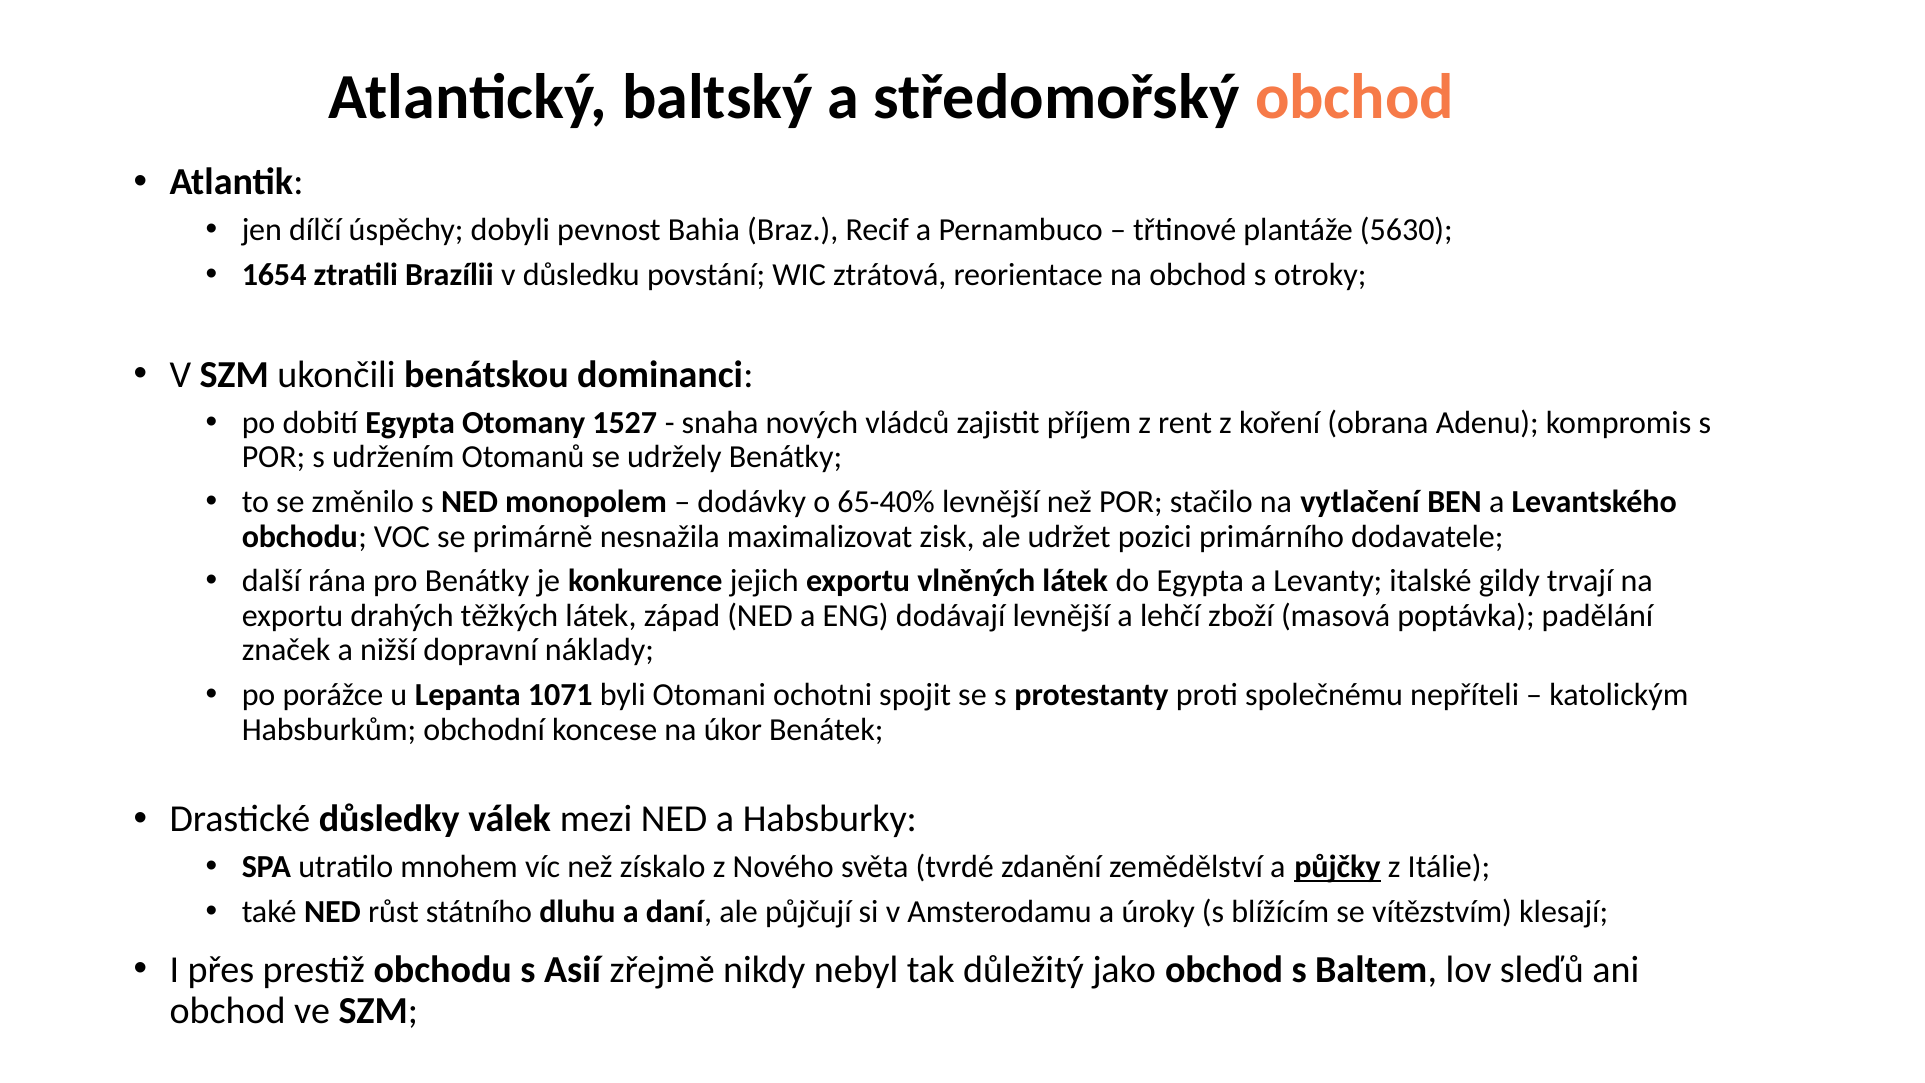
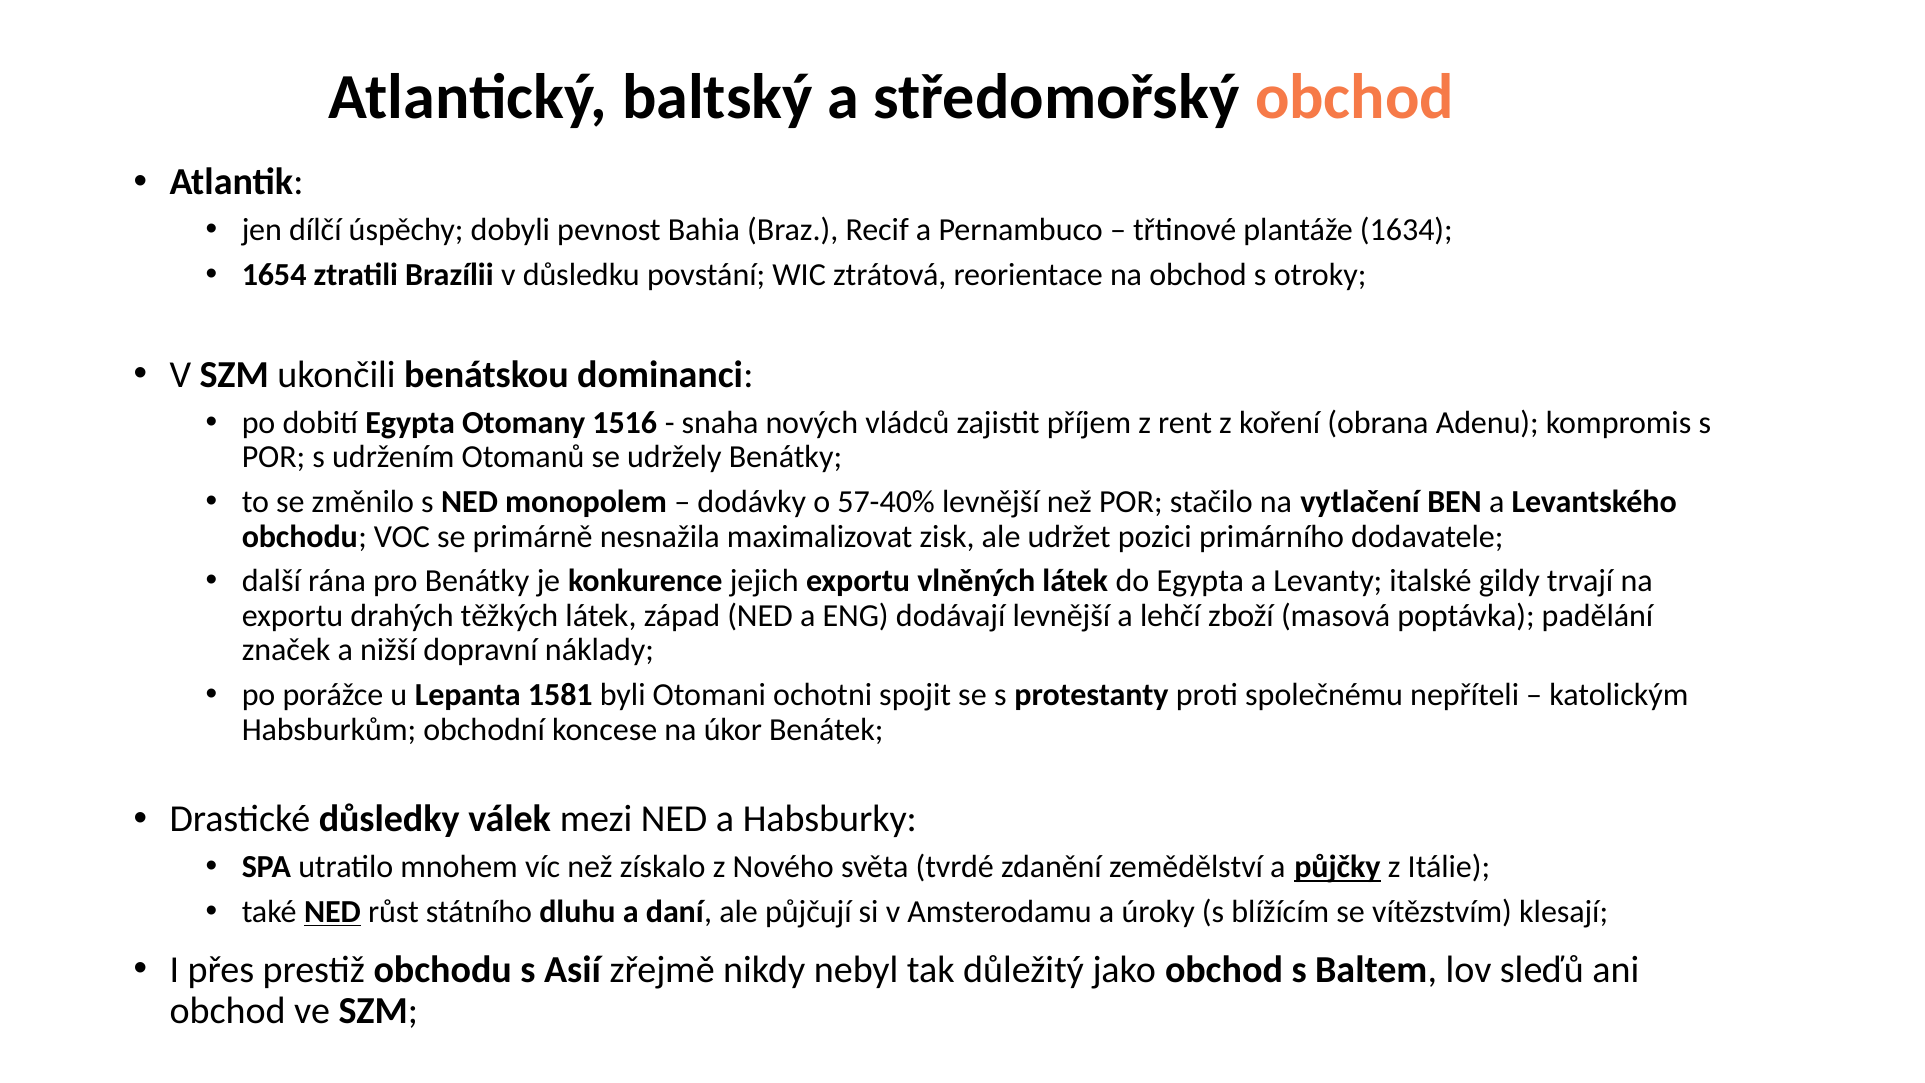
5630: 5630 -> 1634
1527: 1527 -> 1516
65-40%: 65-40% -> 57-40%
1071: 1071 -> 1581
NED at (332, 912) underline: none -> present
